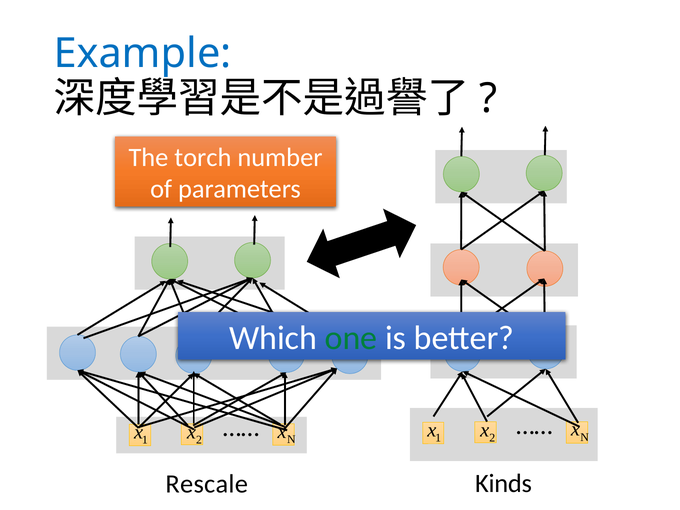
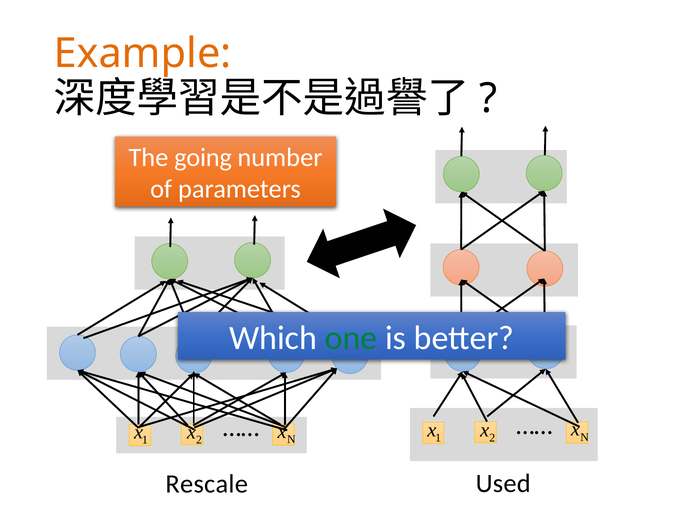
Example colour: blue -> orange
torch: torch -> going
Kinds: Kinds -> Used
